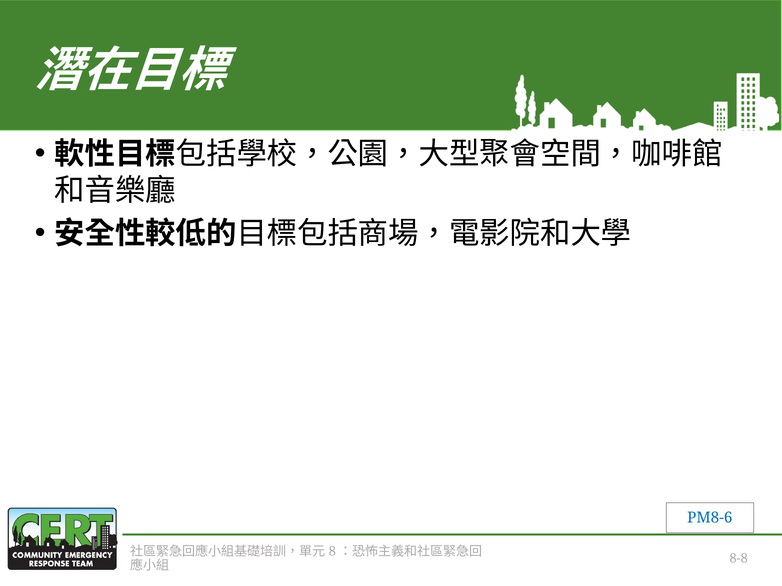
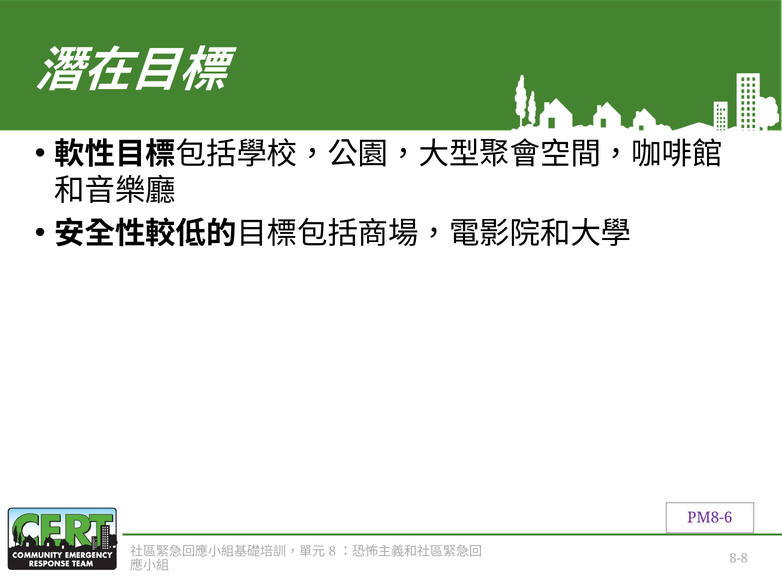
PM8-6 colour: blue -> purple
